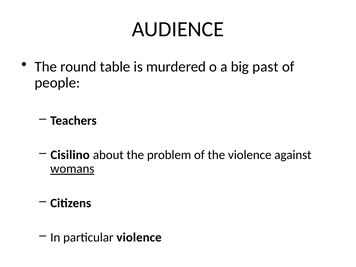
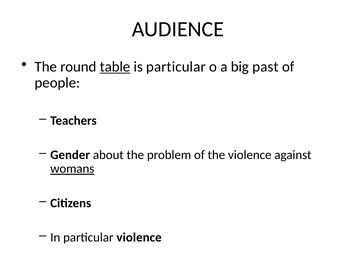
table underline: none -> present
is murdered: murdered -> particular
Cisilino: Cisilino -> Gender
